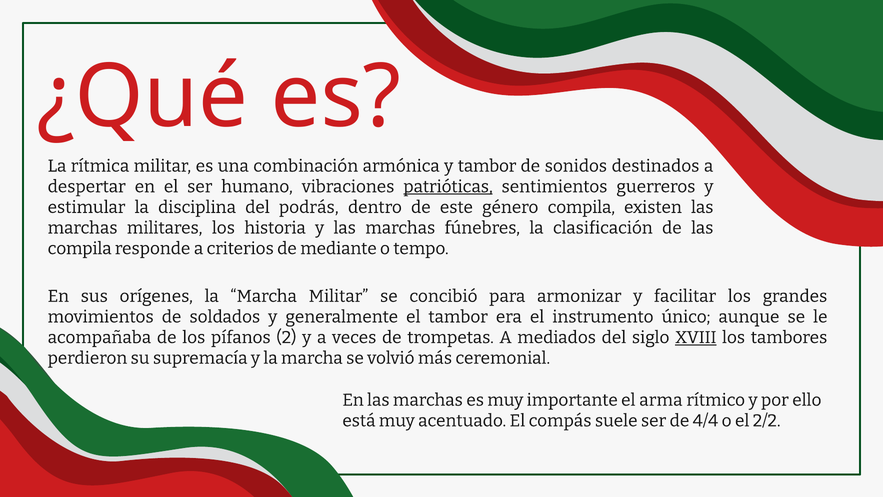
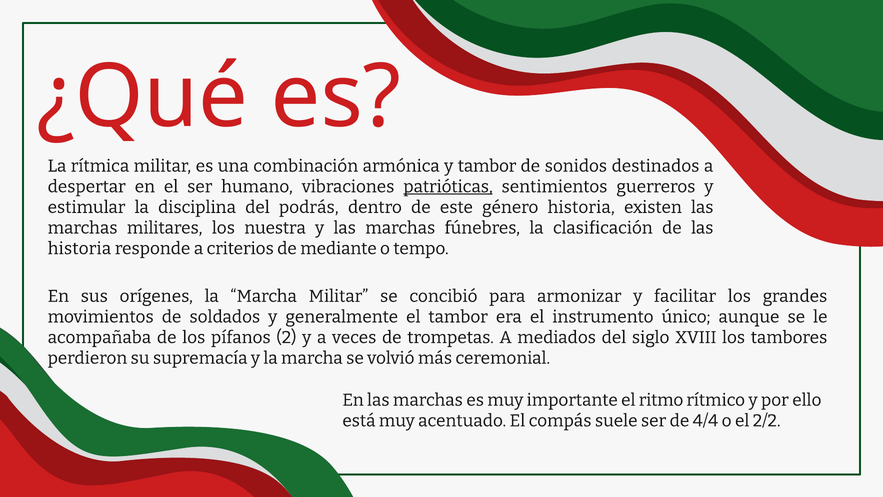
género compila: compila -> historia
historia: historia -> nuestra
compila at (80, 248): compila -> historia
XVIII underline: present -> none
arma: arma -> ritmo
